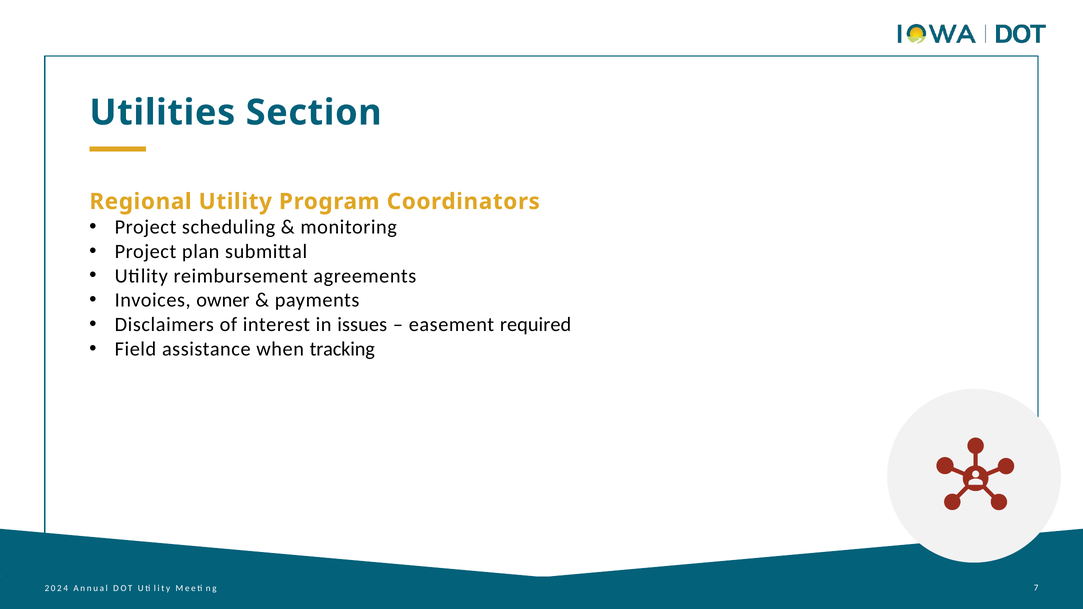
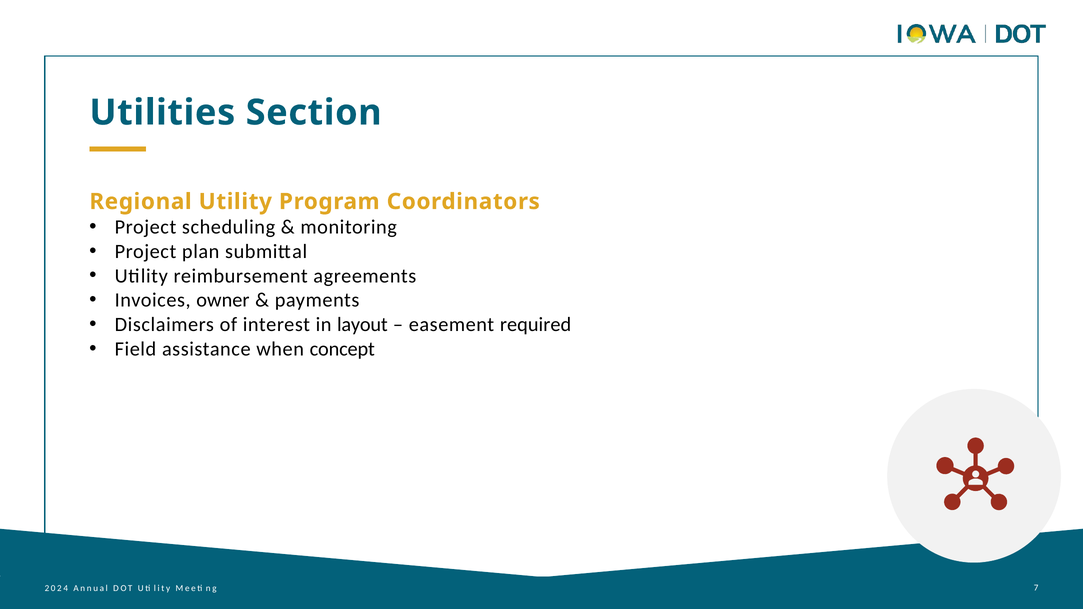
issues: issues -> layout
tracking: tracking -> concept
